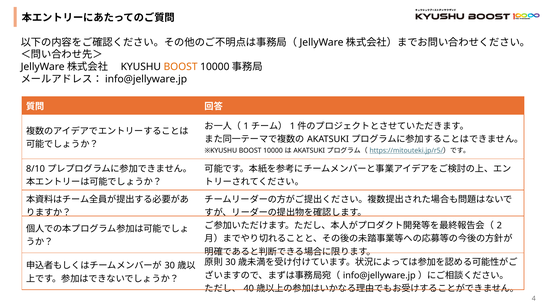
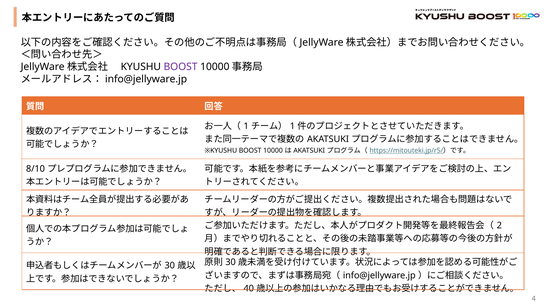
BOOST at (181, 67) colour: orange -> purple
